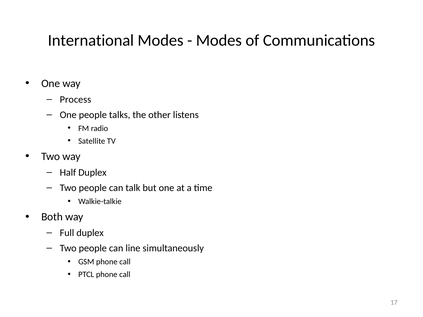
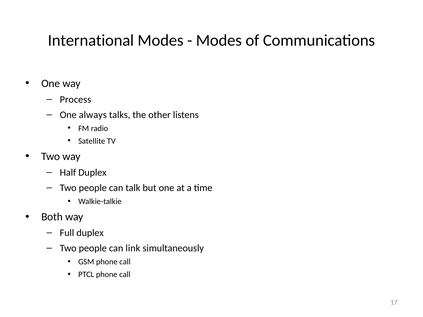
One people: people -> always
line: line -> link
